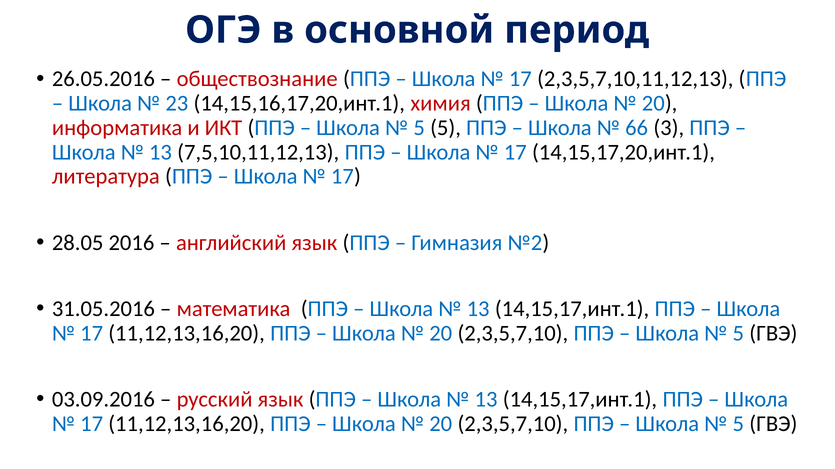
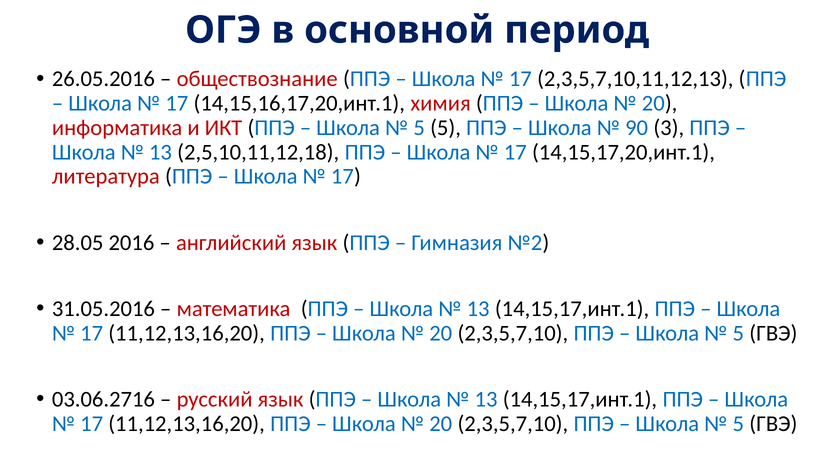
23 at (177, 104): 23 -> 17
66: 66 -> 90
7,5,10,11,12,13: 7,5,10,11,12,13 -> 2,5,10,11,12,18
03.09.2016: 03.09.2016 -> 03.06.2716
